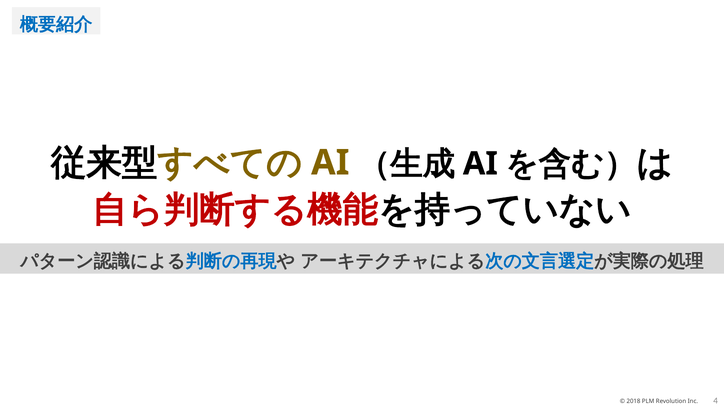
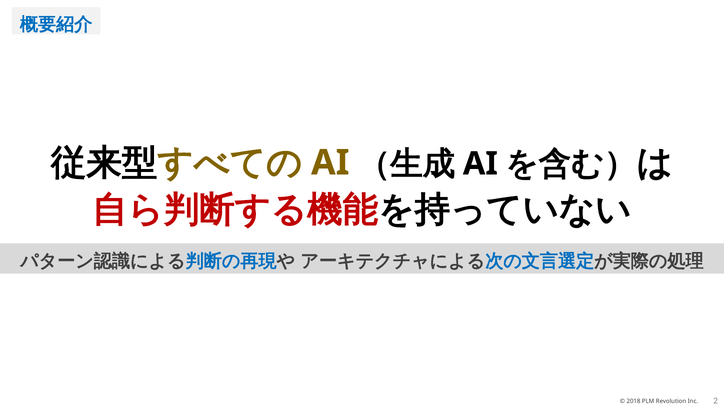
4: 4 -> 2
